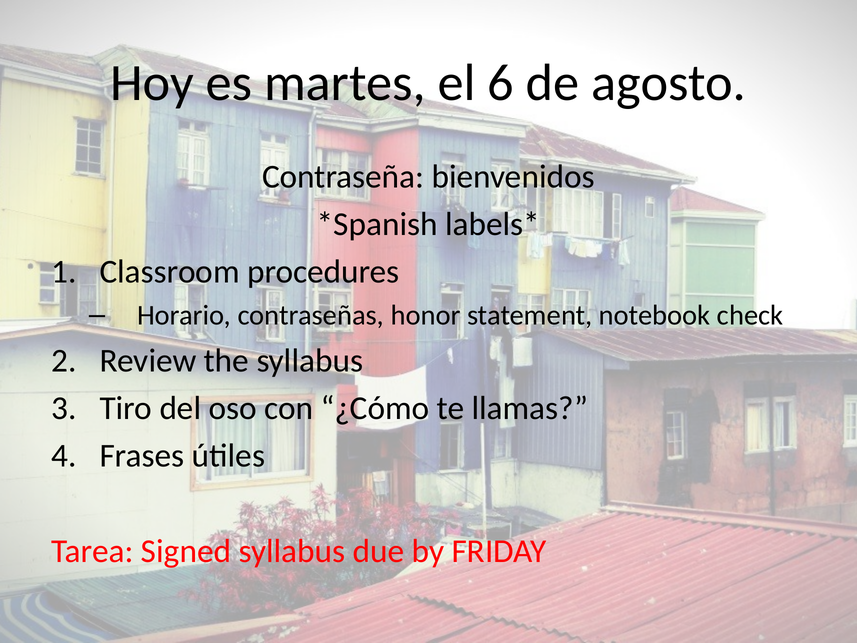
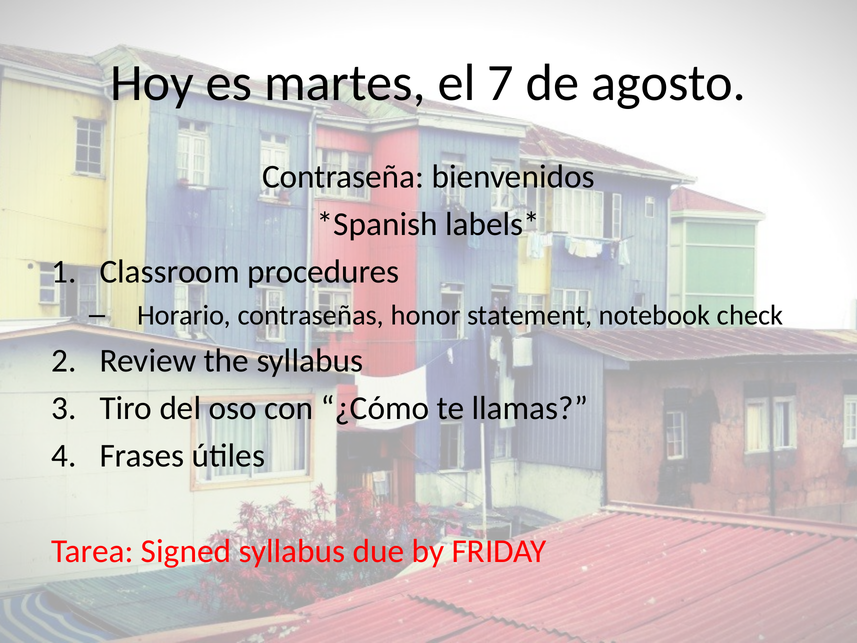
6: 6 -> 7
